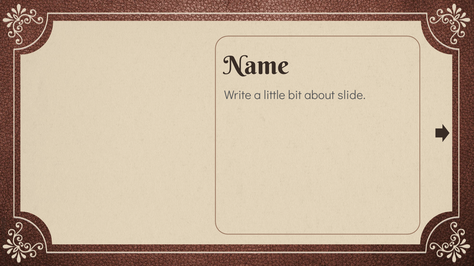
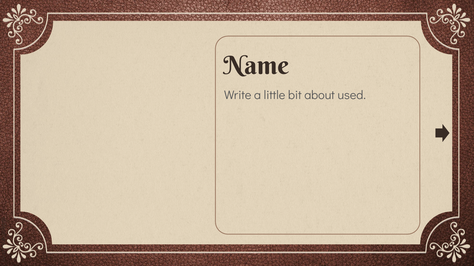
slide: slide -> used
